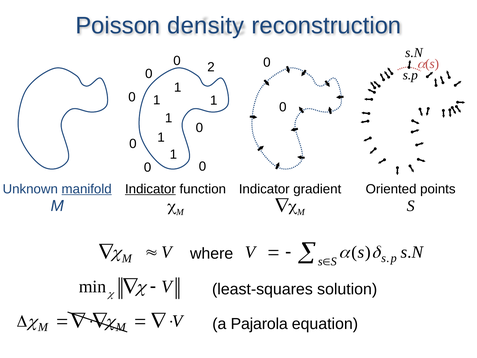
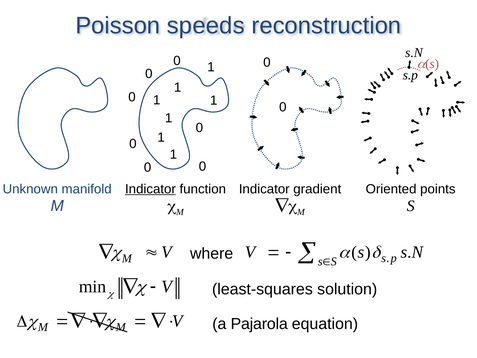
density: density -> speeds
0 2: 2 -> 1
manifold underline: present -> none
